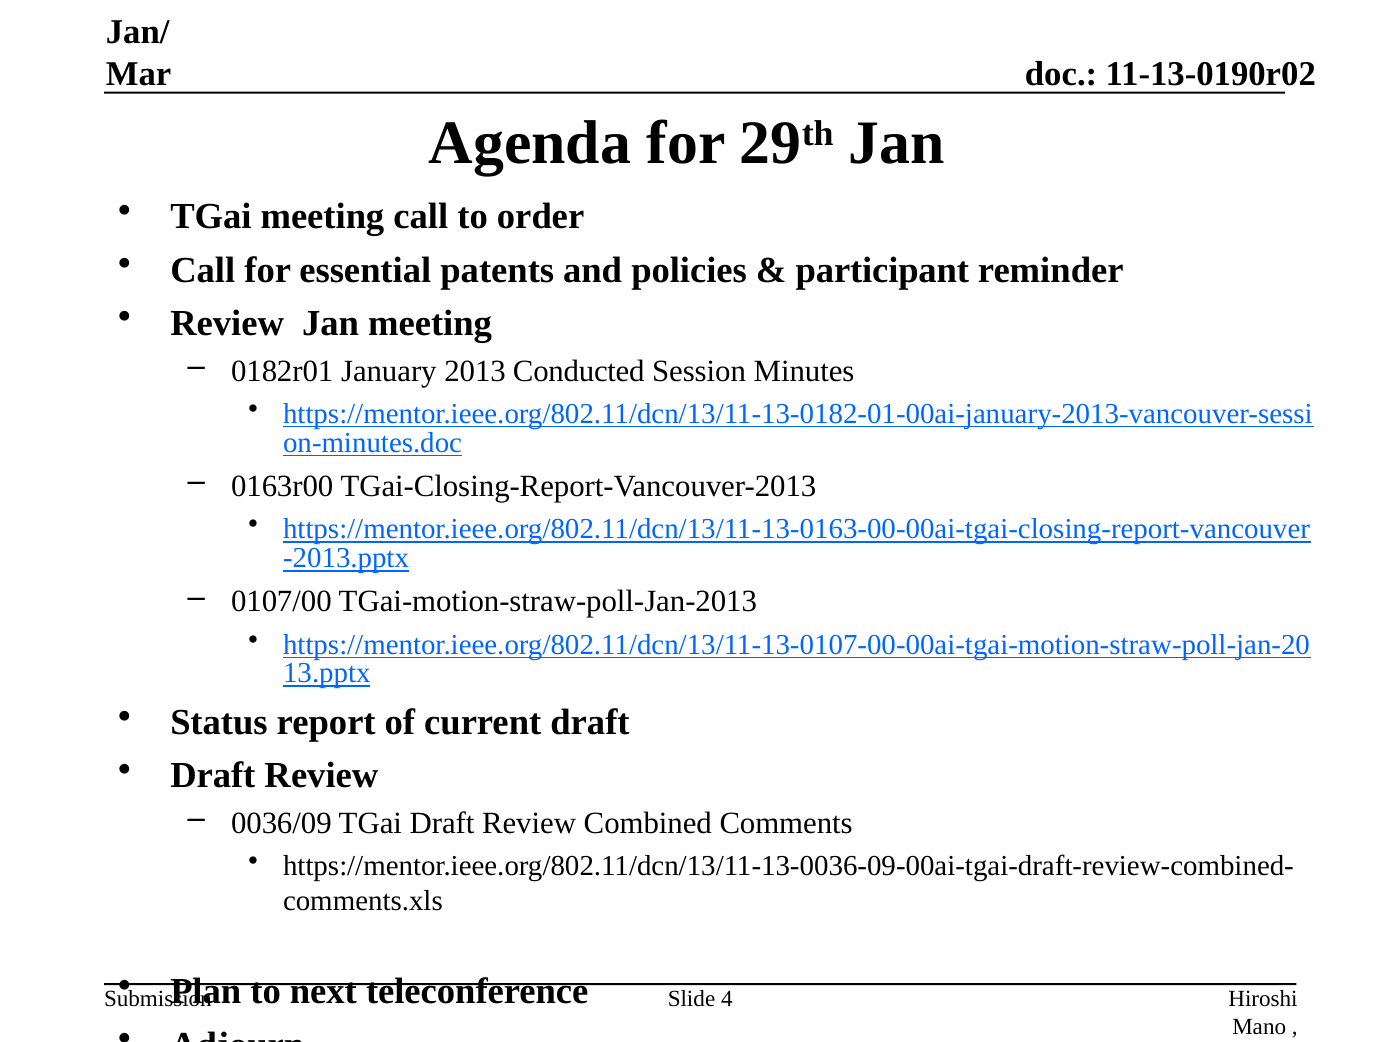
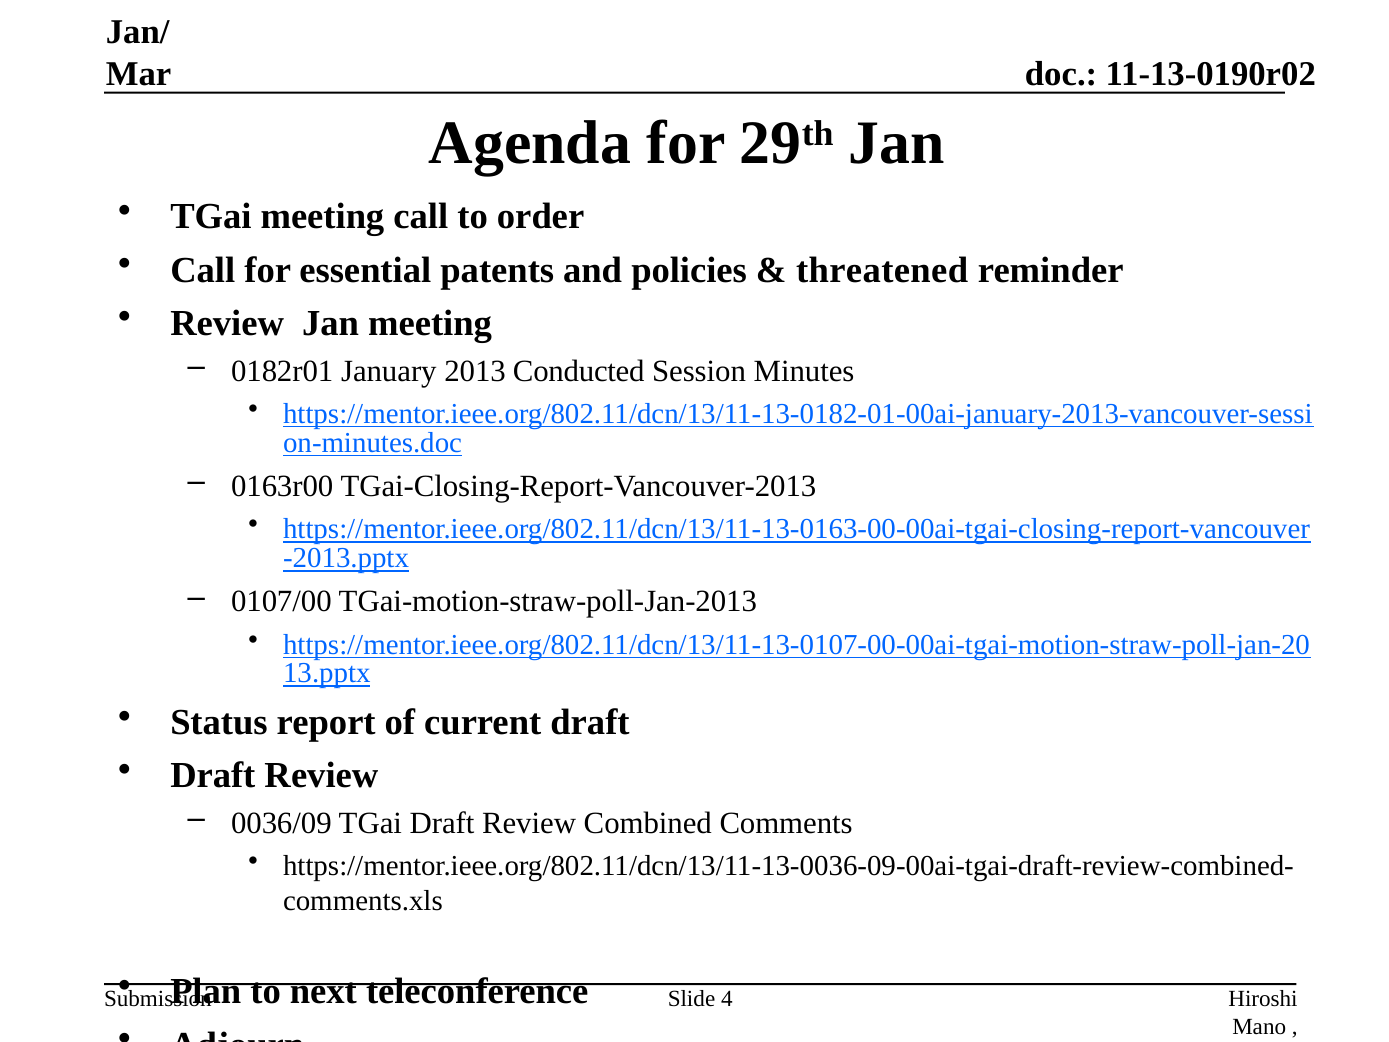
participant: participant -> threatened
